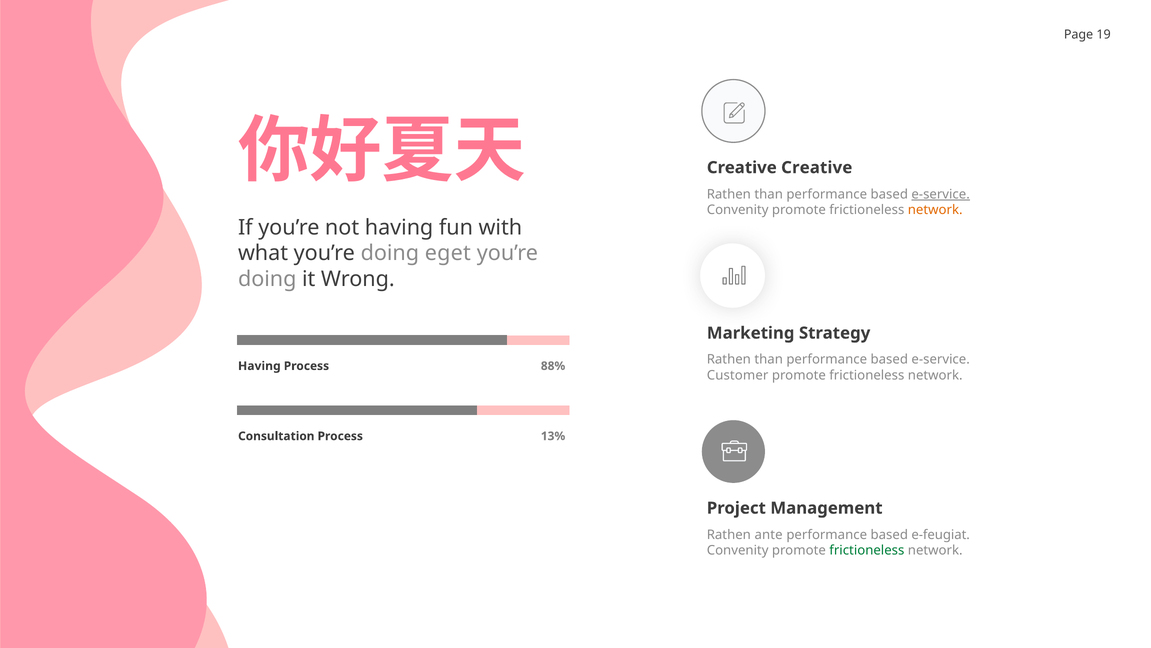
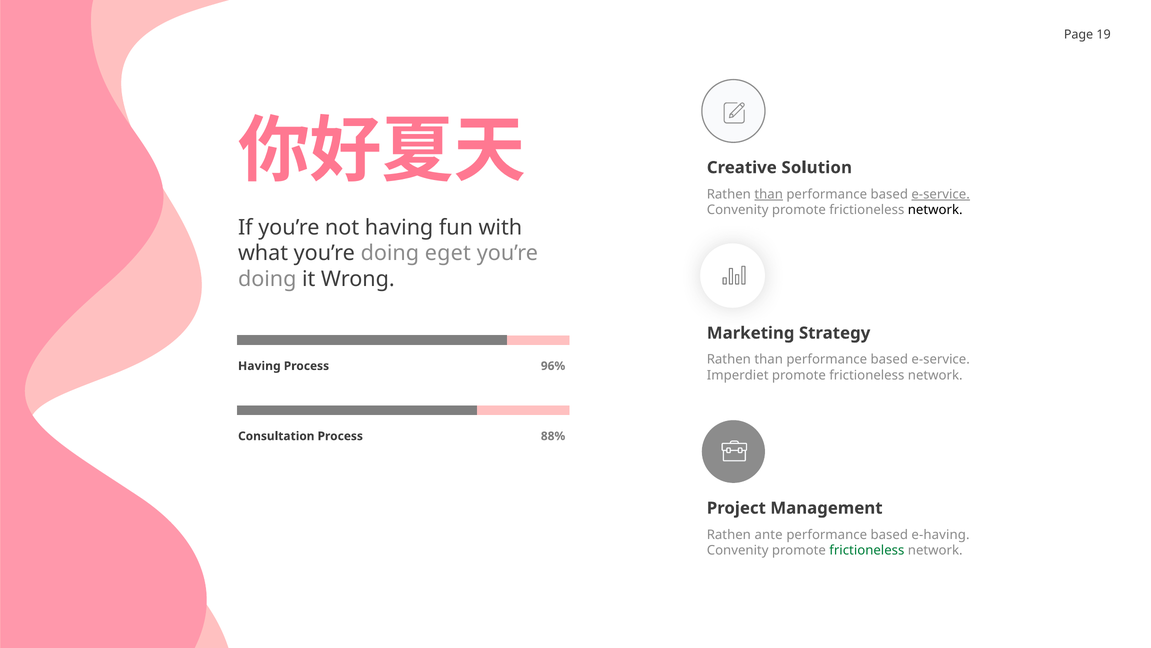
Creative Creative: Creative -> Solution
than at (769, 194) underline: none -> present
network at (935, 210) colour: orange -> black
88%: 88% -> 96%
Customer: Customer -> Imperdiet
13%: 13% -> 88%
e-feugiat: e-feugiat -> e-having
